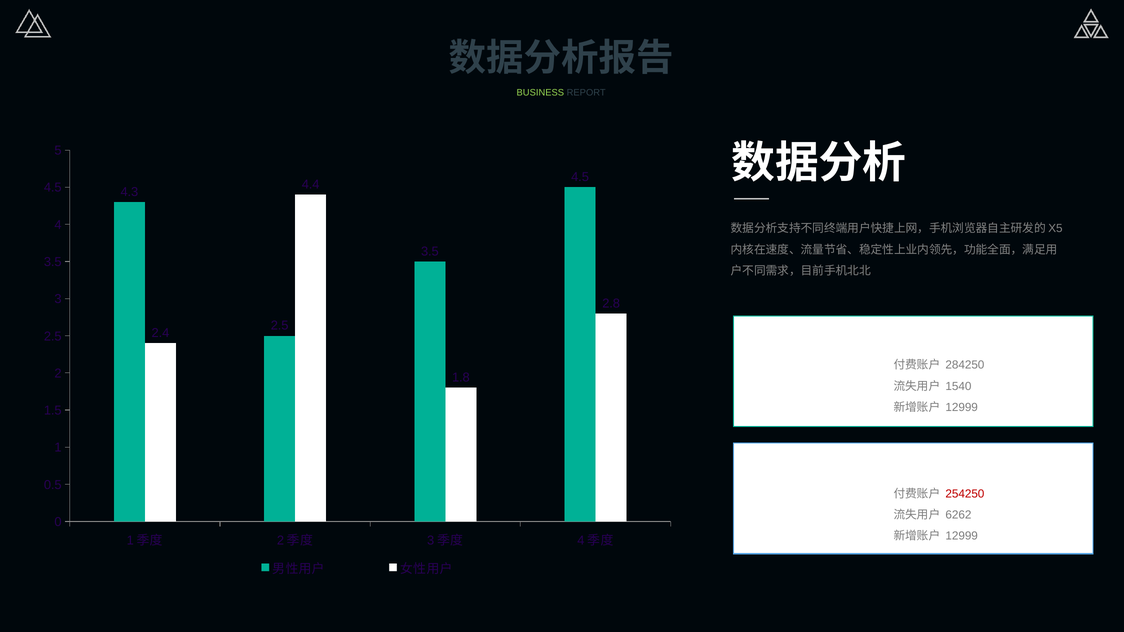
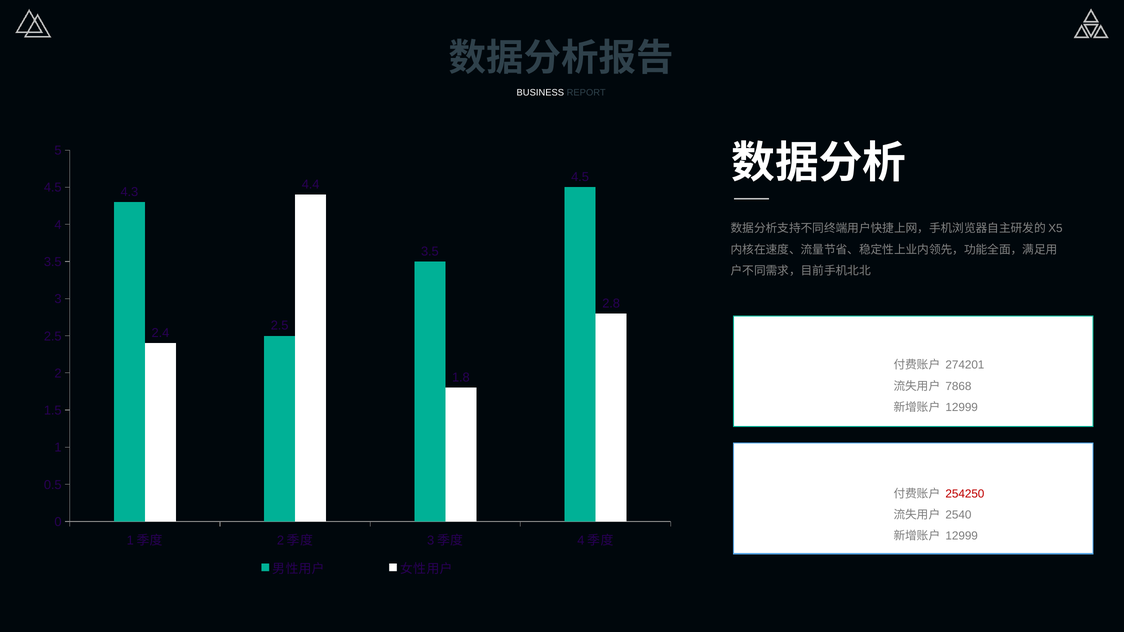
BUSINESS colour: light green -> white
284250: 284250 -> 274201
1540: 1540 -> 7868
6262: 6262 -> 2540
